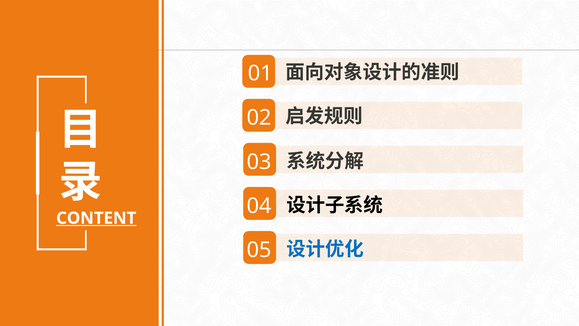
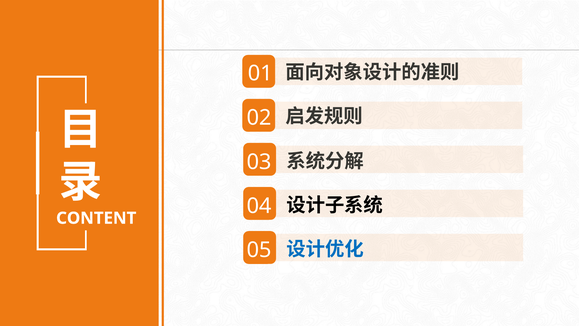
CONTENT underline: present -> none
